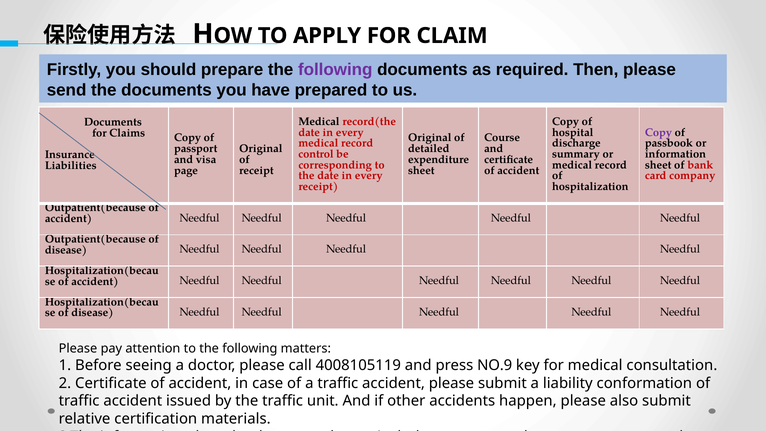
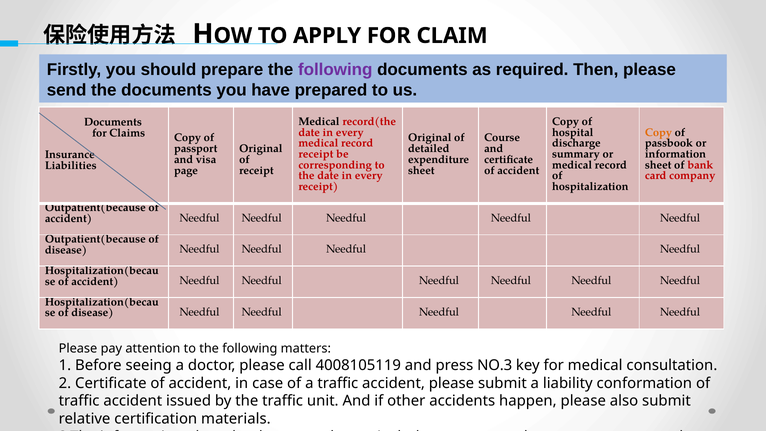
Copy at (658, 132) colour: purple -> orange
control at (316, 154): control -> receipt
NO.9: NO.9 -> NO.3
